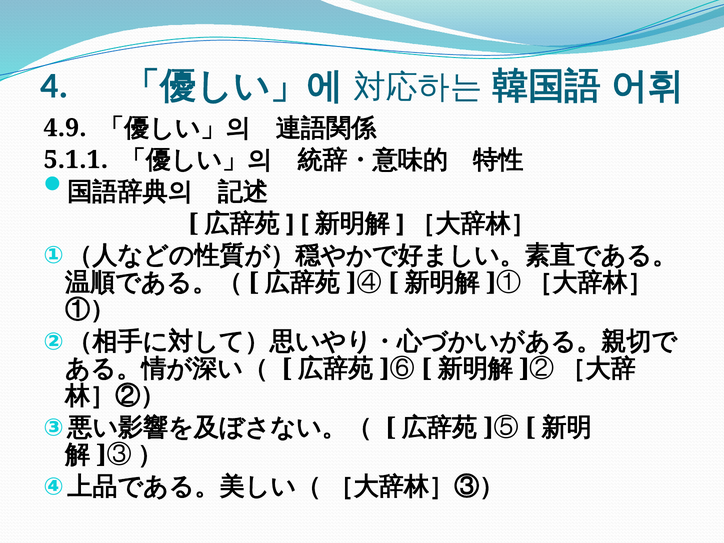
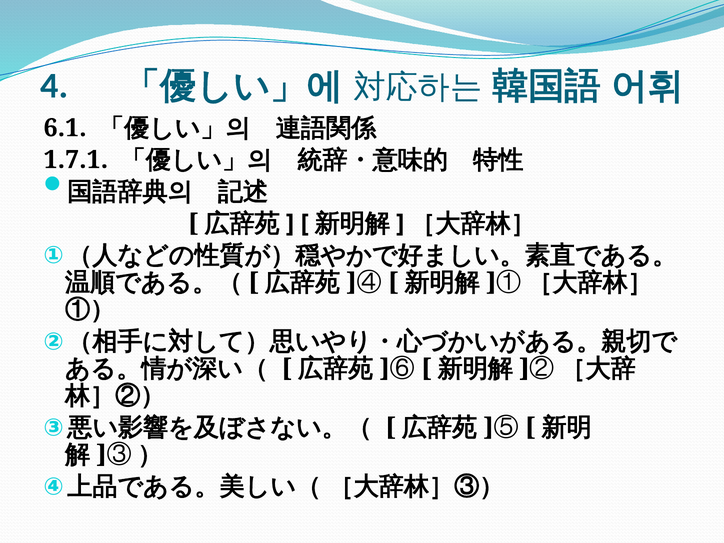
4.9: 4.9 -> 6.1
5.1.1: 5.1.1 -> 1.7.1
